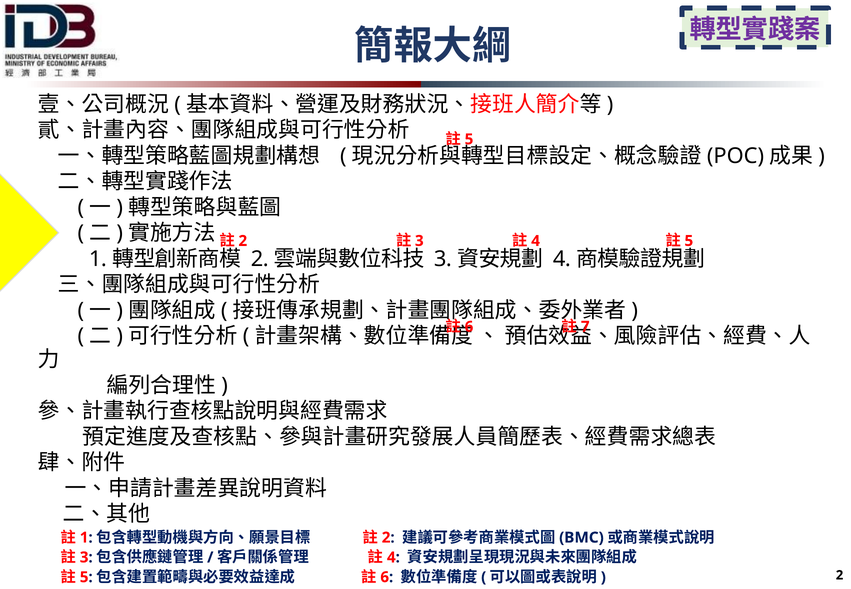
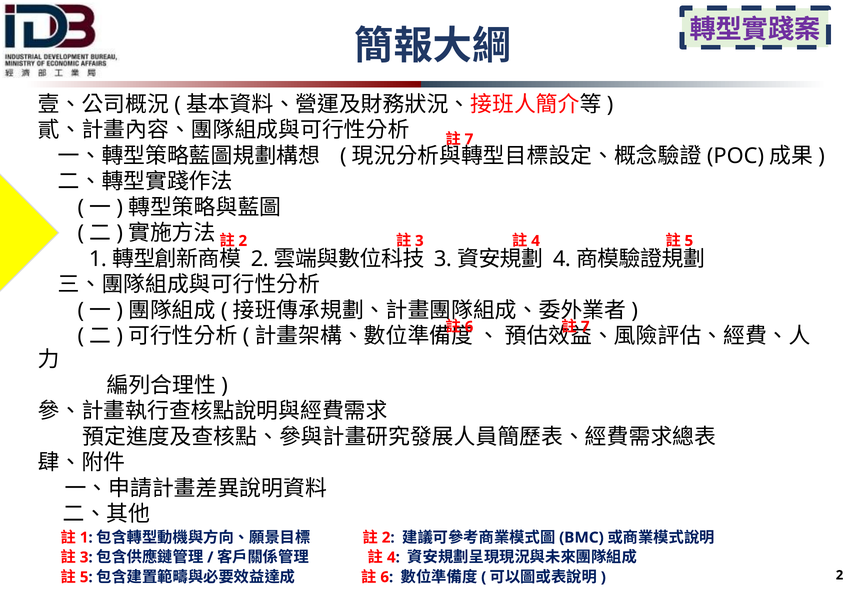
5 at (469, 139): 5 -> 7
